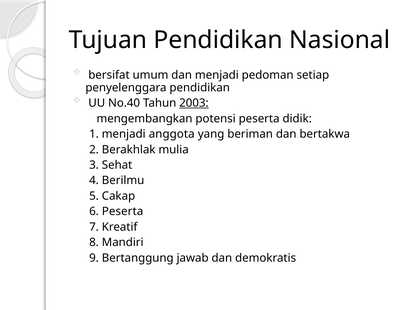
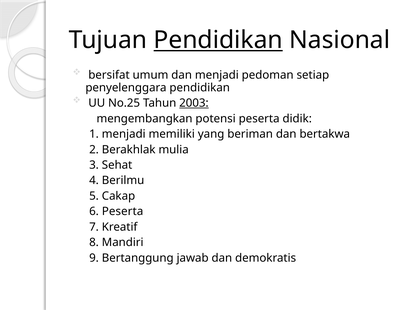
Pendidikan at (218, 40) underline: none -> present
No.40: No.40 -> No.25
anggota: anggota -> memiliki
